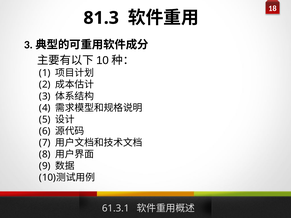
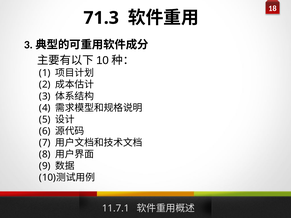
81.3: 81.3 -> 71.3
61.3.1: 61.3.1 -> 11.7.1
